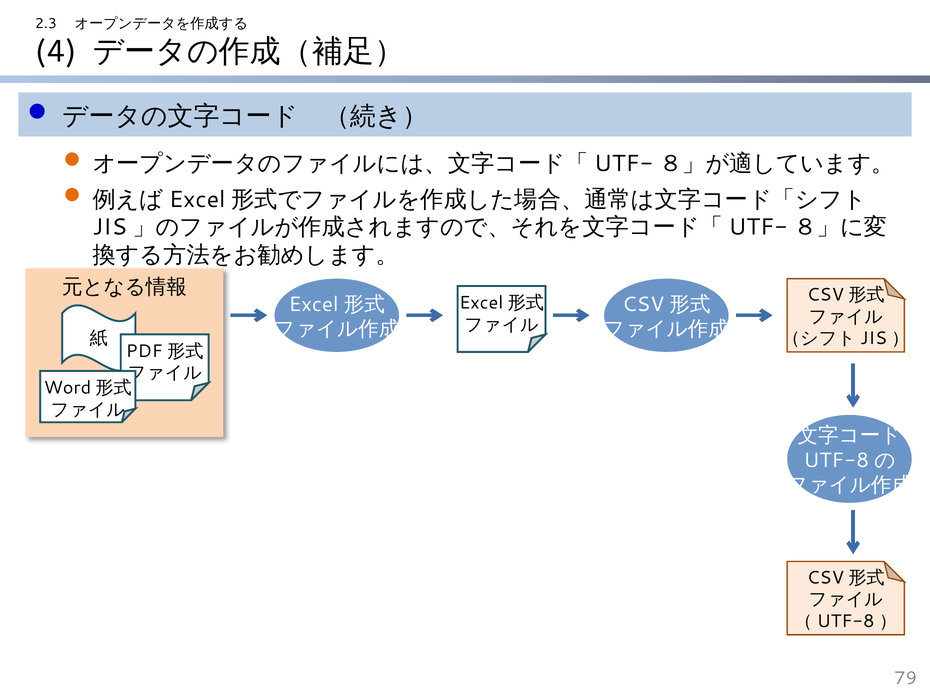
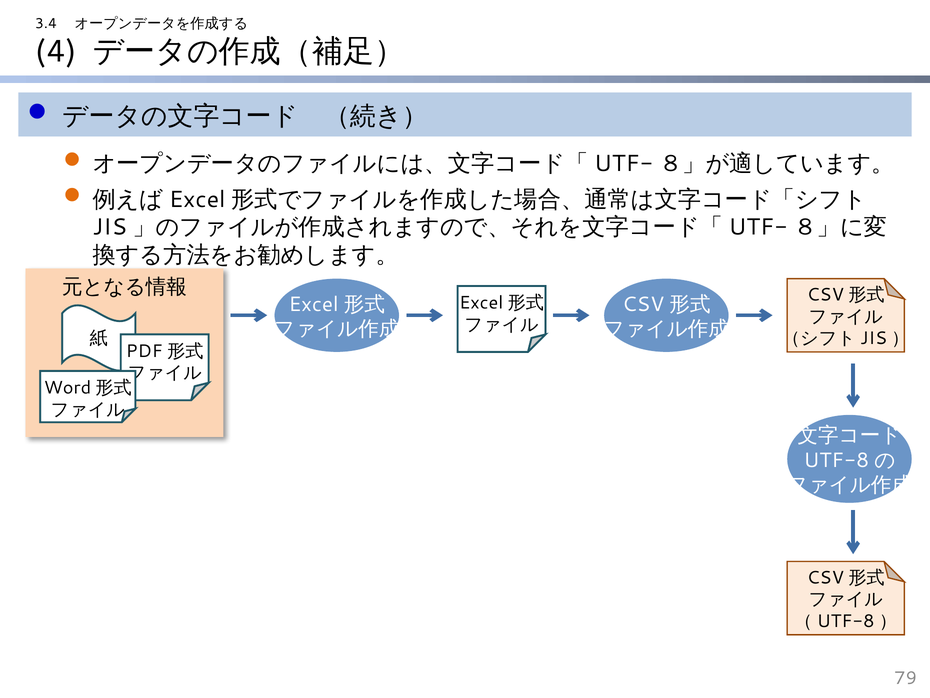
2.3: 2.3 -> 3.4
